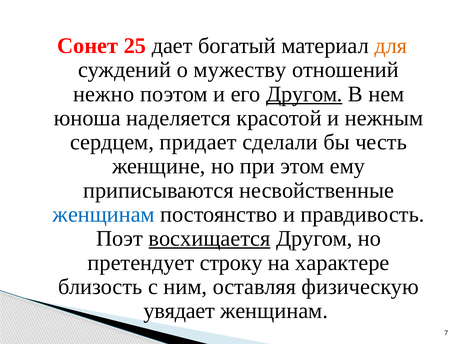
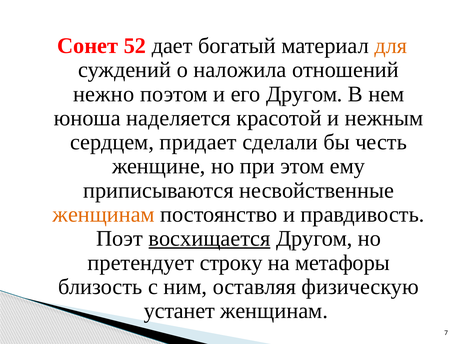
25: 25 -> 52
мужеству: мужеству -> наложила
Другом at (304, 94) underline: present -> none
женщинам at (104, 215) colour: blue -> orange
характере: характере -> метафоры
увядает: увядает -> устанет
